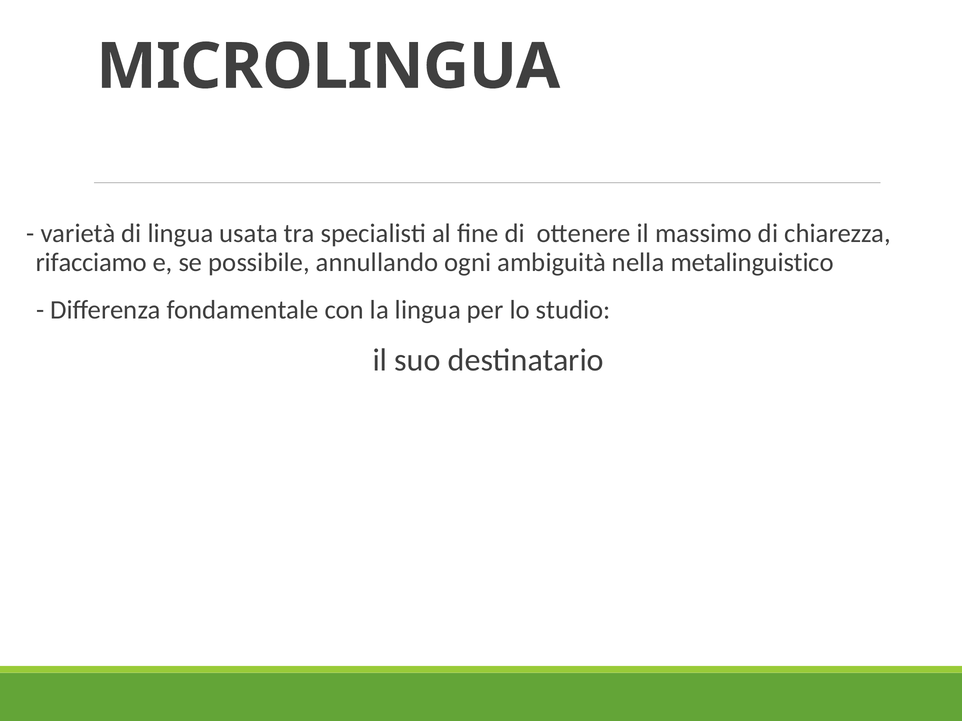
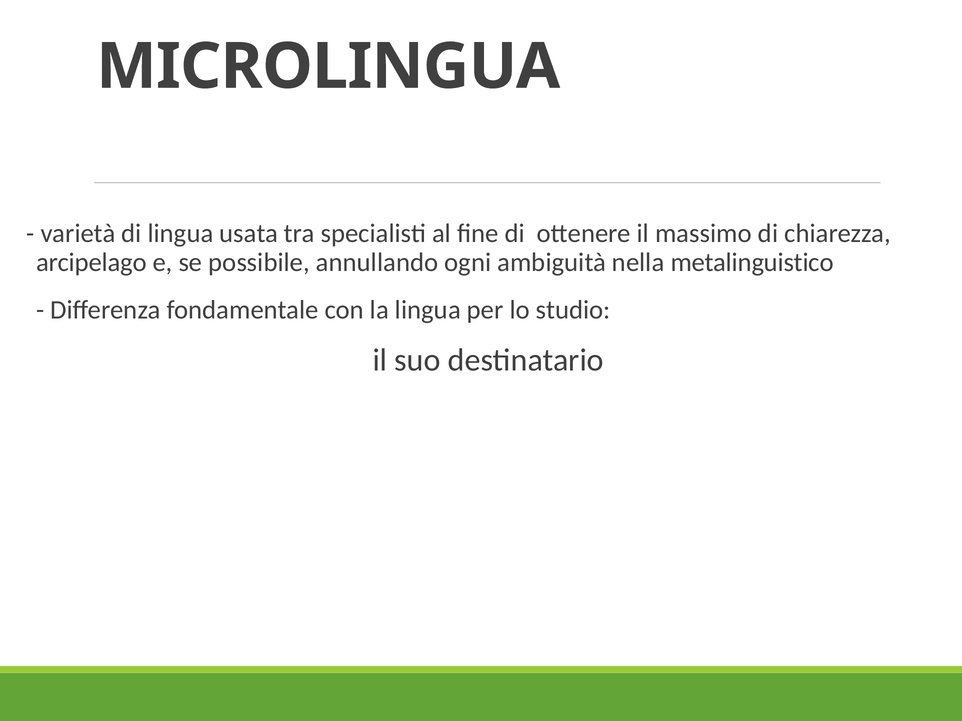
rifacciamo: rifacciamo -> arcipelago
